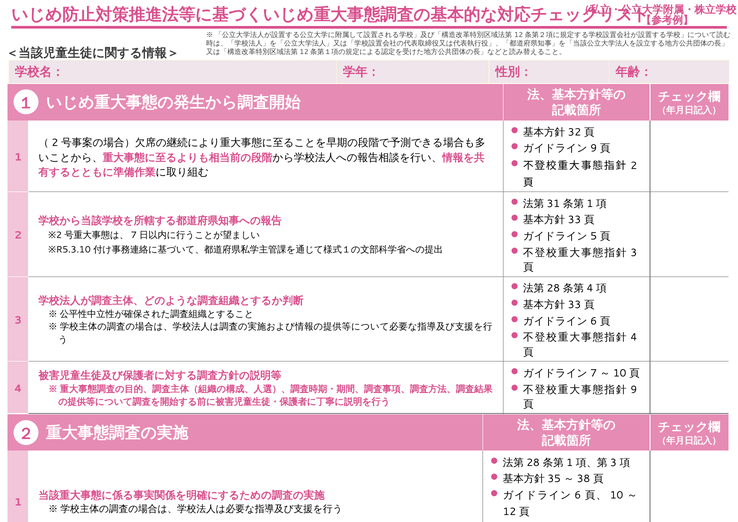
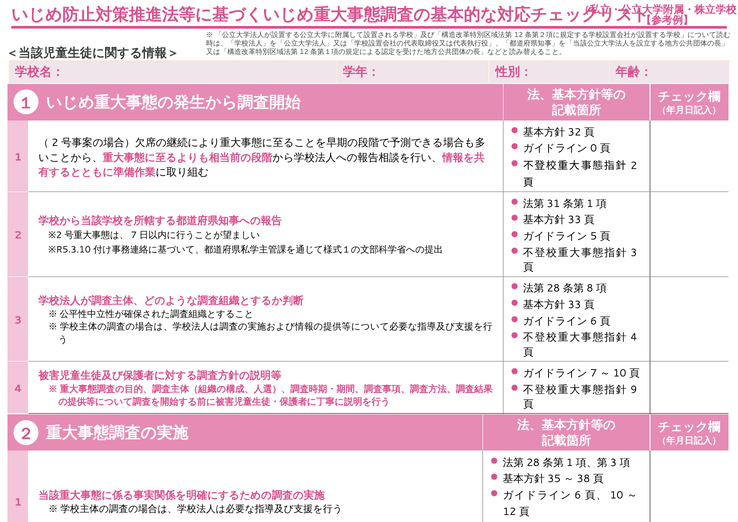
9 at (594, 148): 9 -> 0
4 at (590, 288): 4 -> 8
